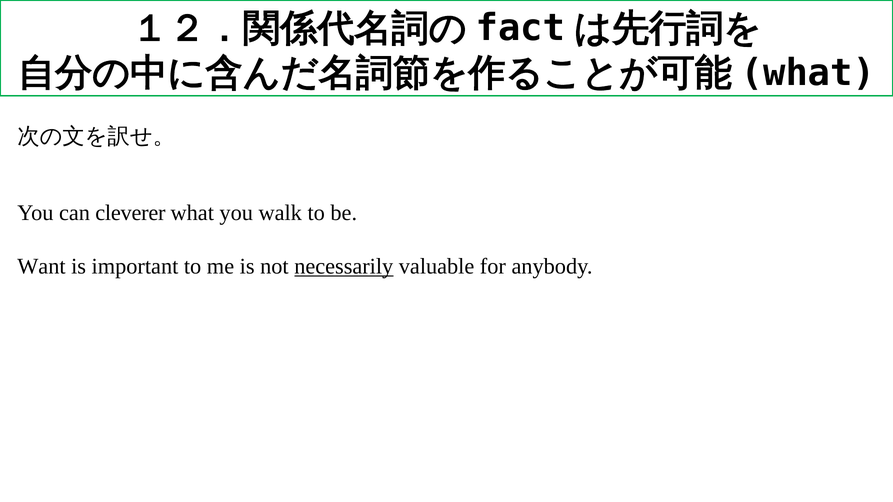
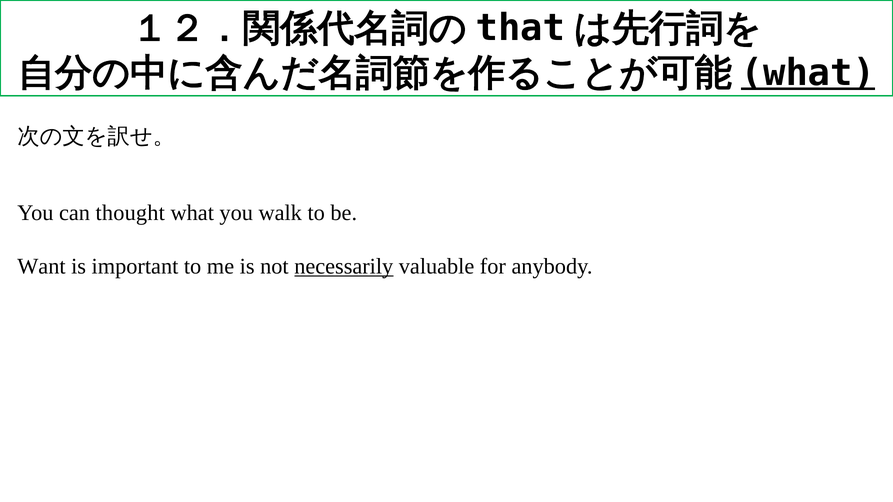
fact: fact -> that
what at (808, 73) underline: none -> present
cleverer: cleverer -> thought
